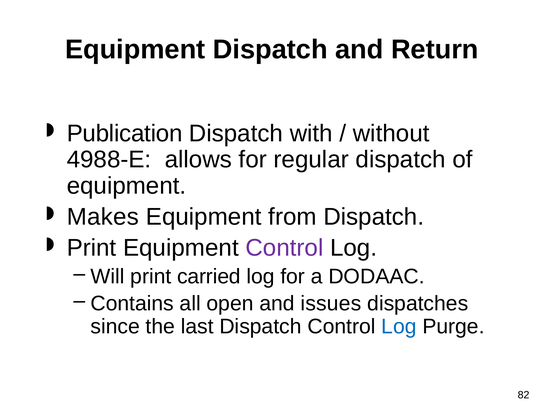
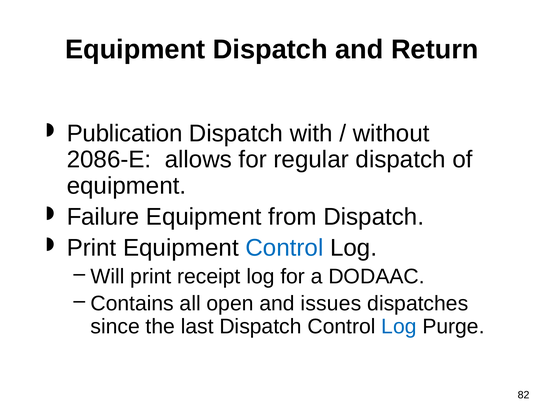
4988-E: 4988-E -> 2086-E
Makes: Makes -> Failure
Control at (284, 248) colour: purple -> blue
carried: carried -> receipt
